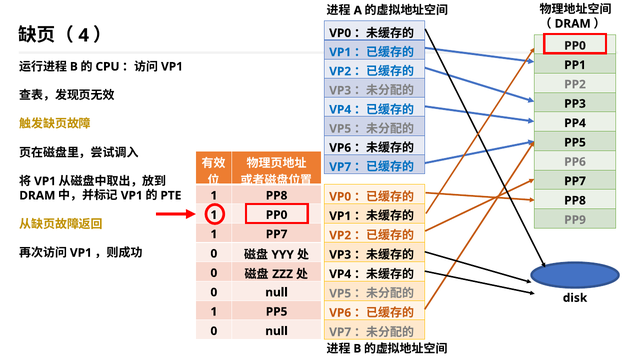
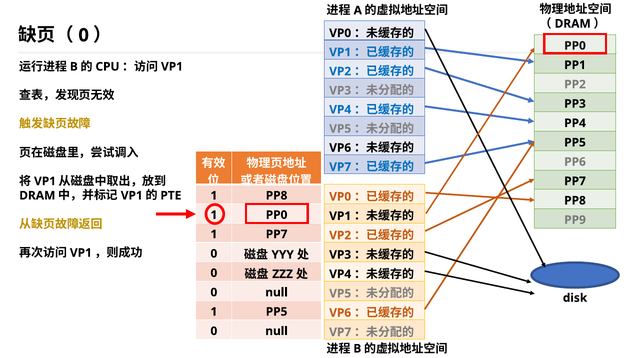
4 at (84, 35): 4 -> 0
